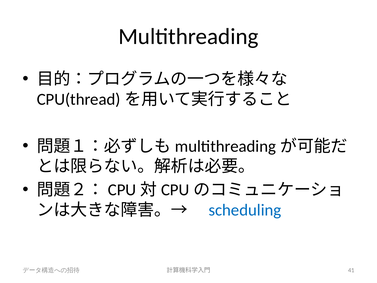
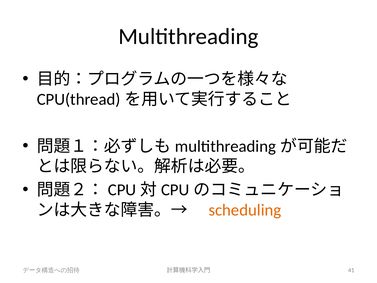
scheduling colour: blue -> orange
